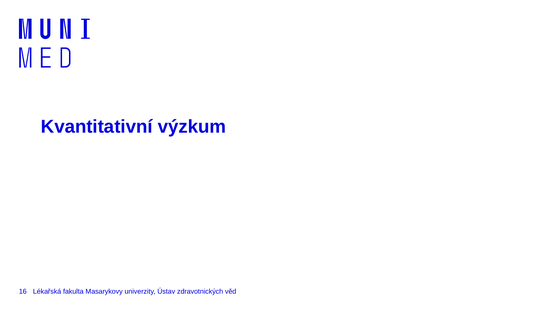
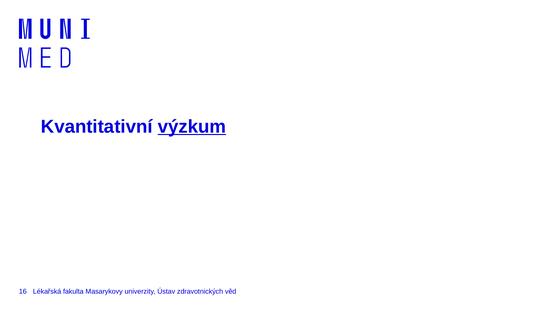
výzkum underline: none -> present
